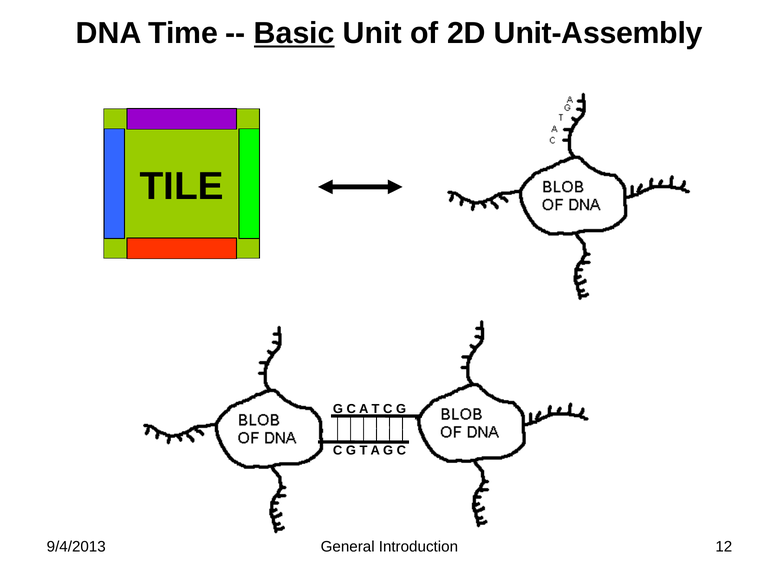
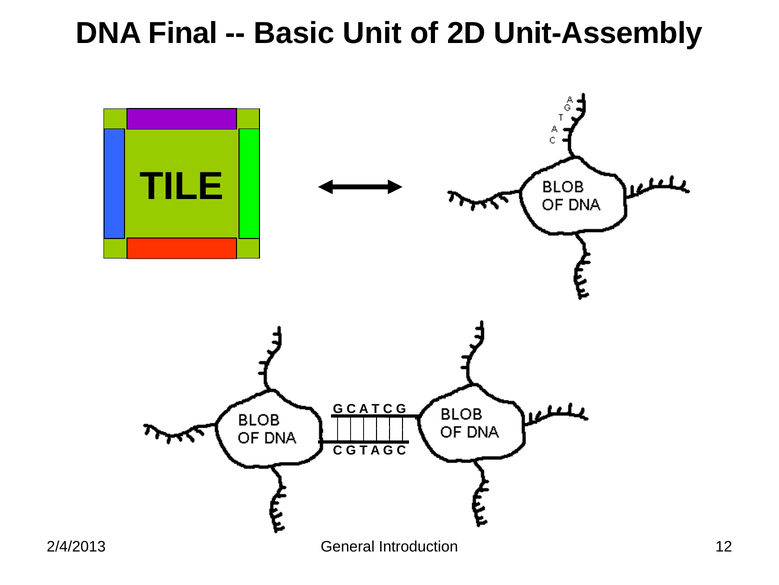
Time: Time -> Final
Basic underline: present -> none
9/4/2013: 9/4/2013 -> 2/4/2013
